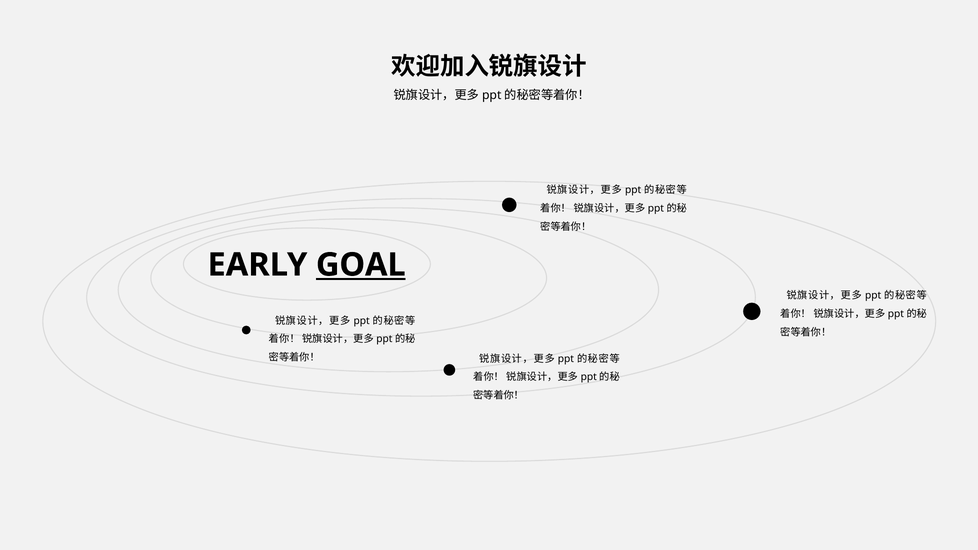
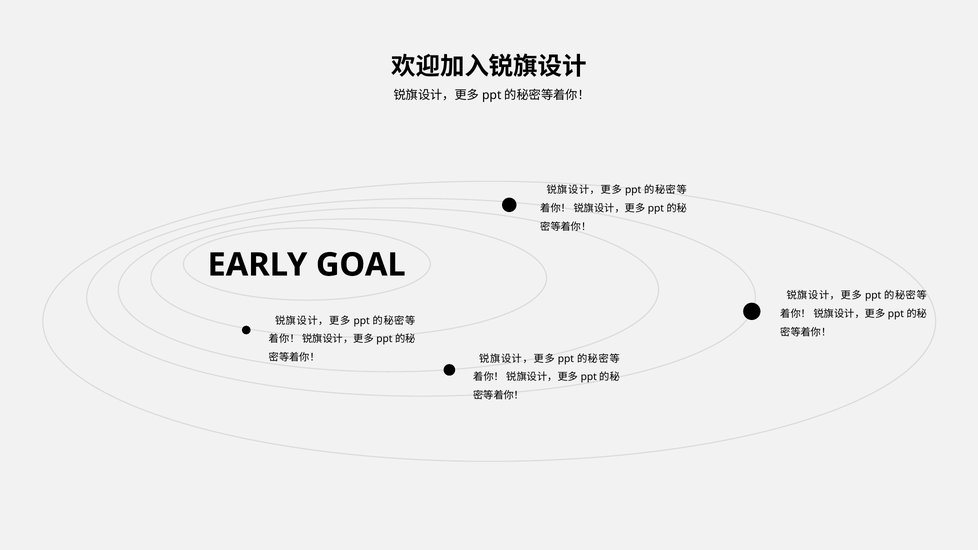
GOAL underline: present -> none
